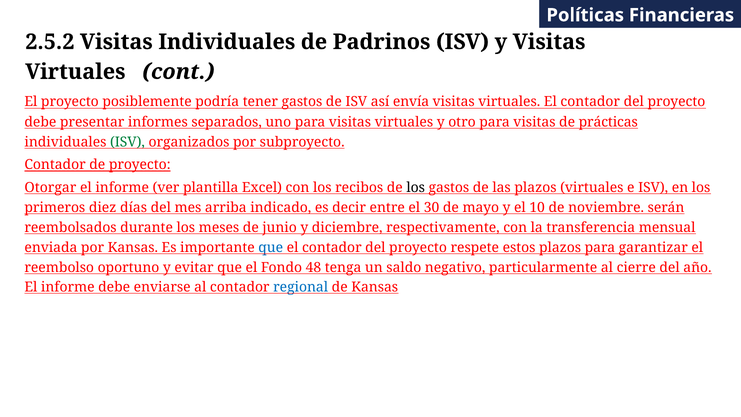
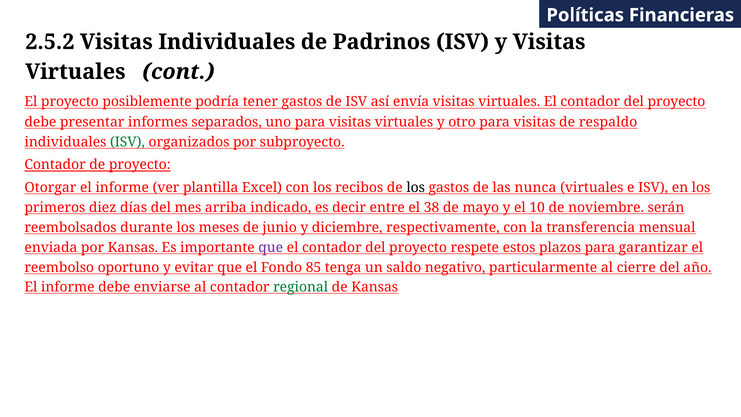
prácticas: prácticas -> respaldo
las plazos: plazos -> nunca
30: 30 -> 38
que at (271, 247) colour: blue -> purple
48: 48 -> 85
regional colour: blue -> green
